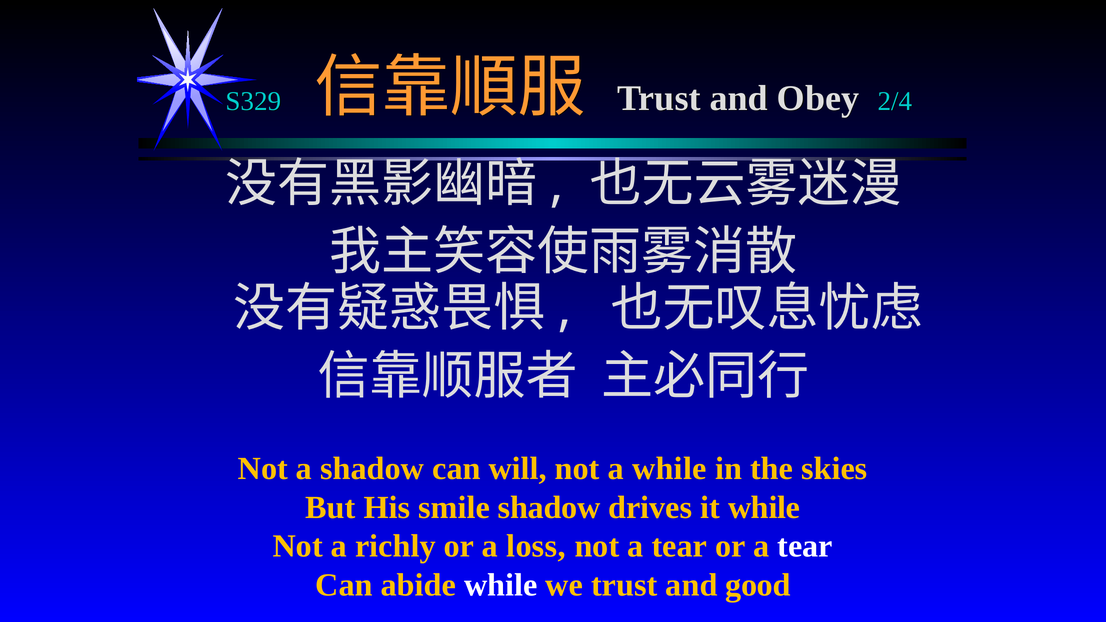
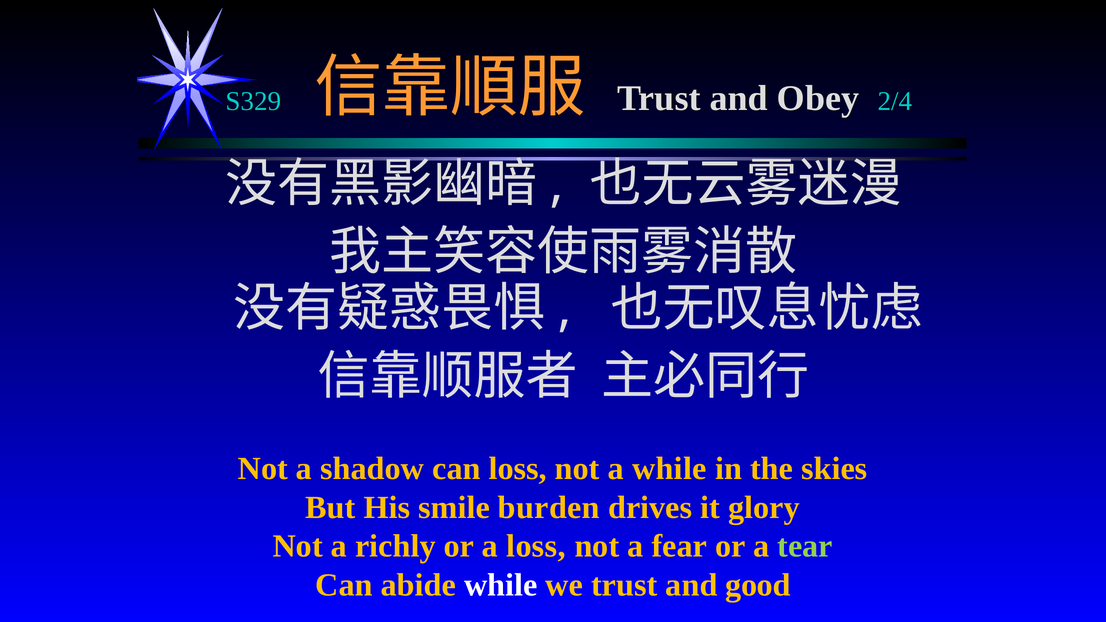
can will: will -> loss
smile shadow: shadow -> burden
it while: while -> glory
not a tear: tear -> fear
tear at (805, 546) colour: white -> light green
